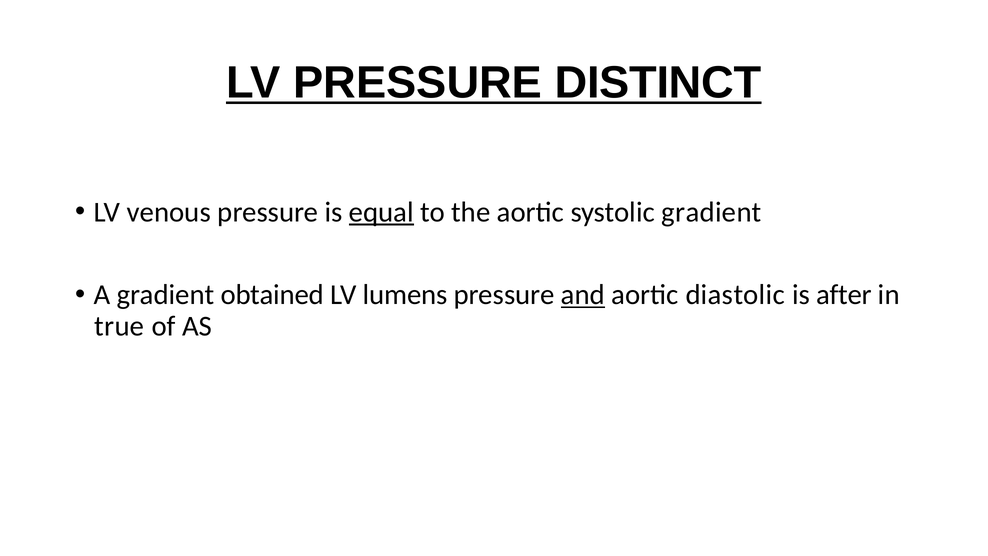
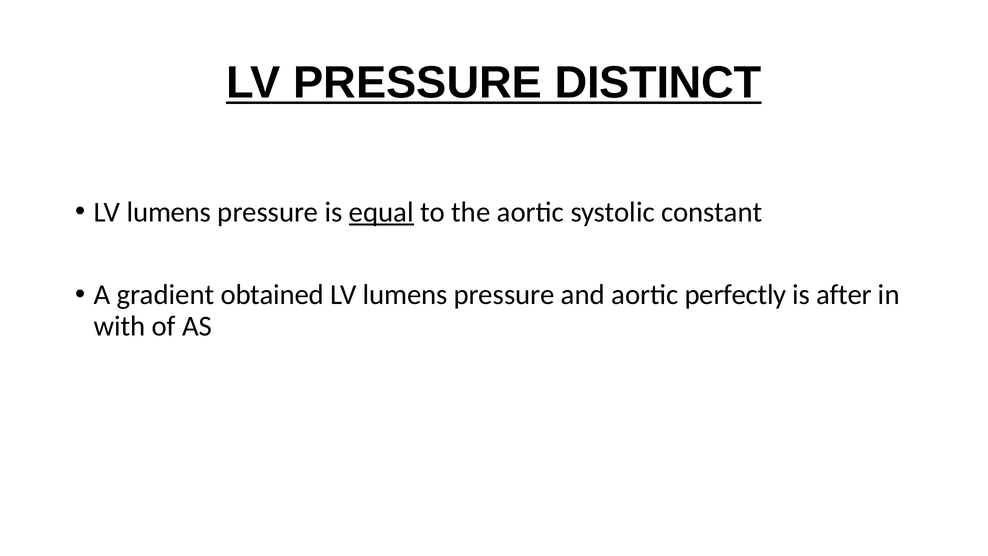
venous at (169, 212): venous -> lumens
systolic gradient: gradient -> constant
and underline: present -> none
diastolic: diastolic -> perfectly
true: true -> with
